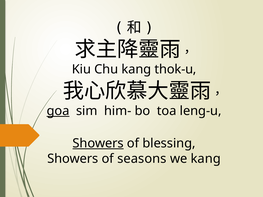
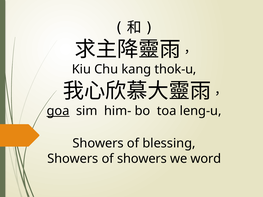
Showers at (98, 144) underline: present -> none
of seasons: seasons -> showers
we kang: kang -> word
